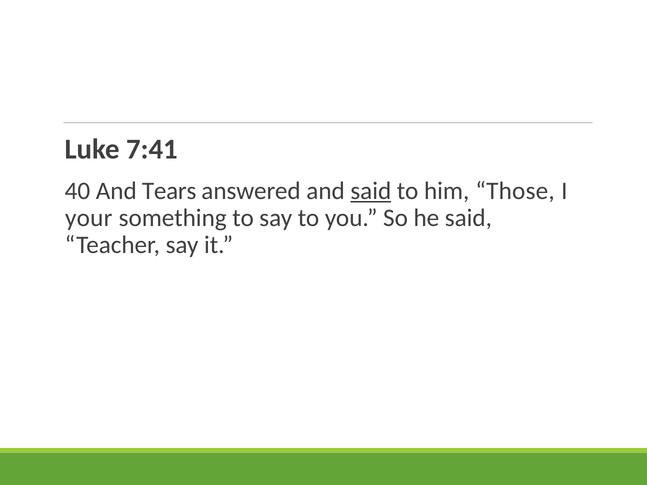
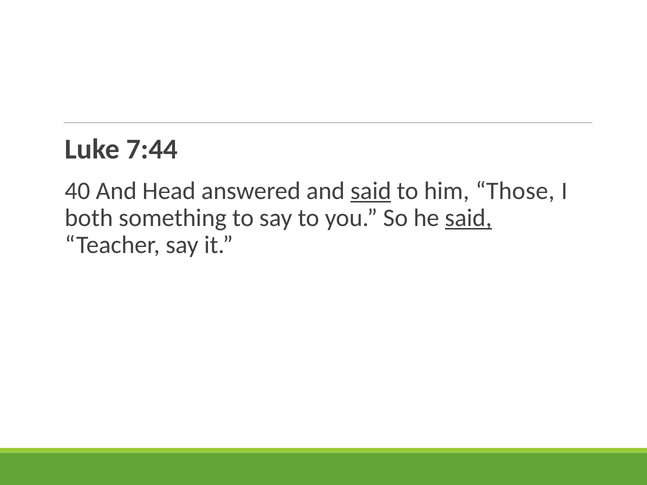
7:41: 7:41 -> 7:44
Tears: Tears -> Head
your: your -> both
said at (468, 218) underline: none -> present
